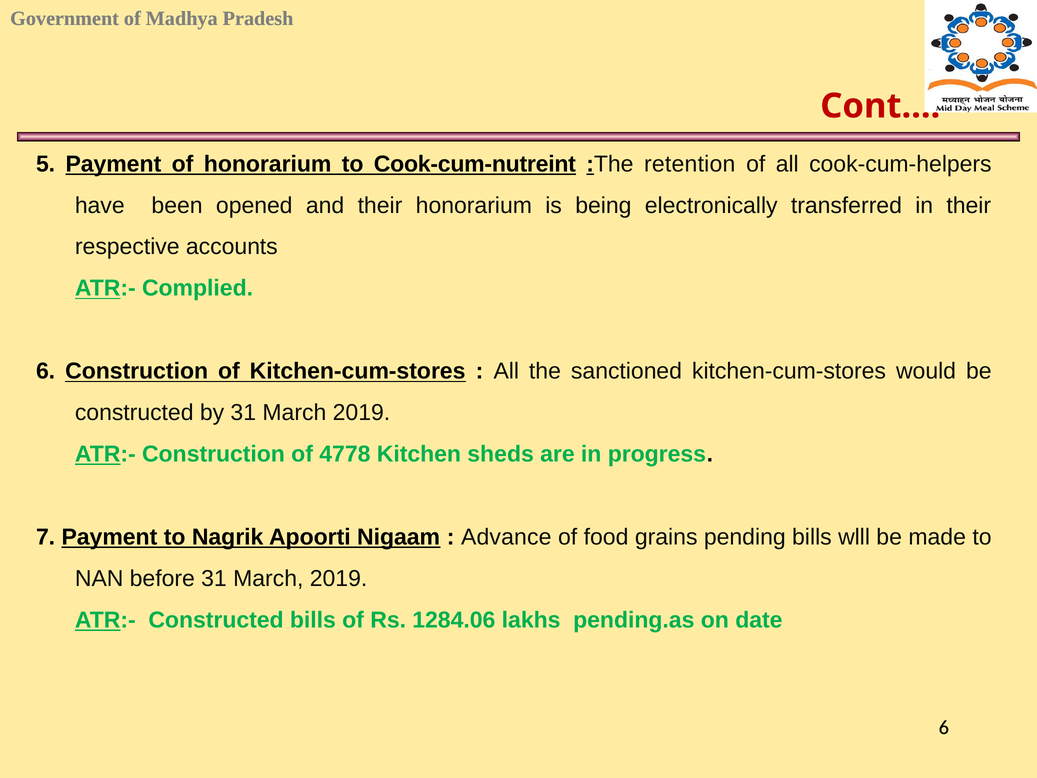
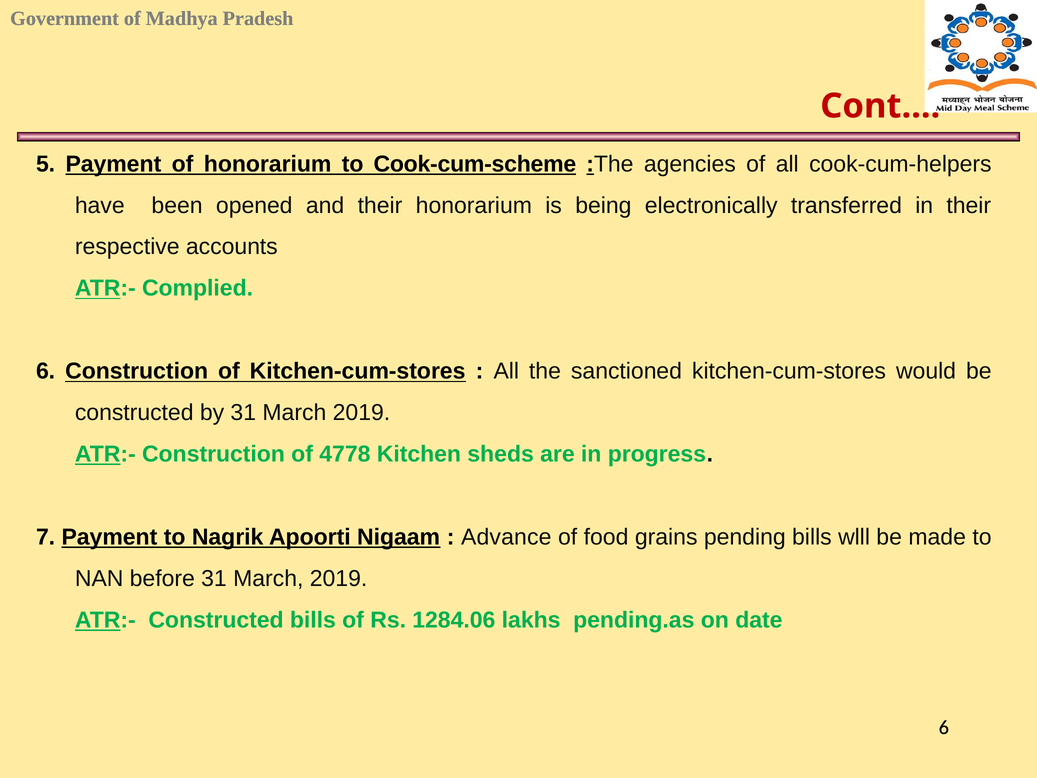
Cook-cum-nutreint: Cook-cum-nutreint -> Cook-cum-scheme
retention: retention -> agencies
